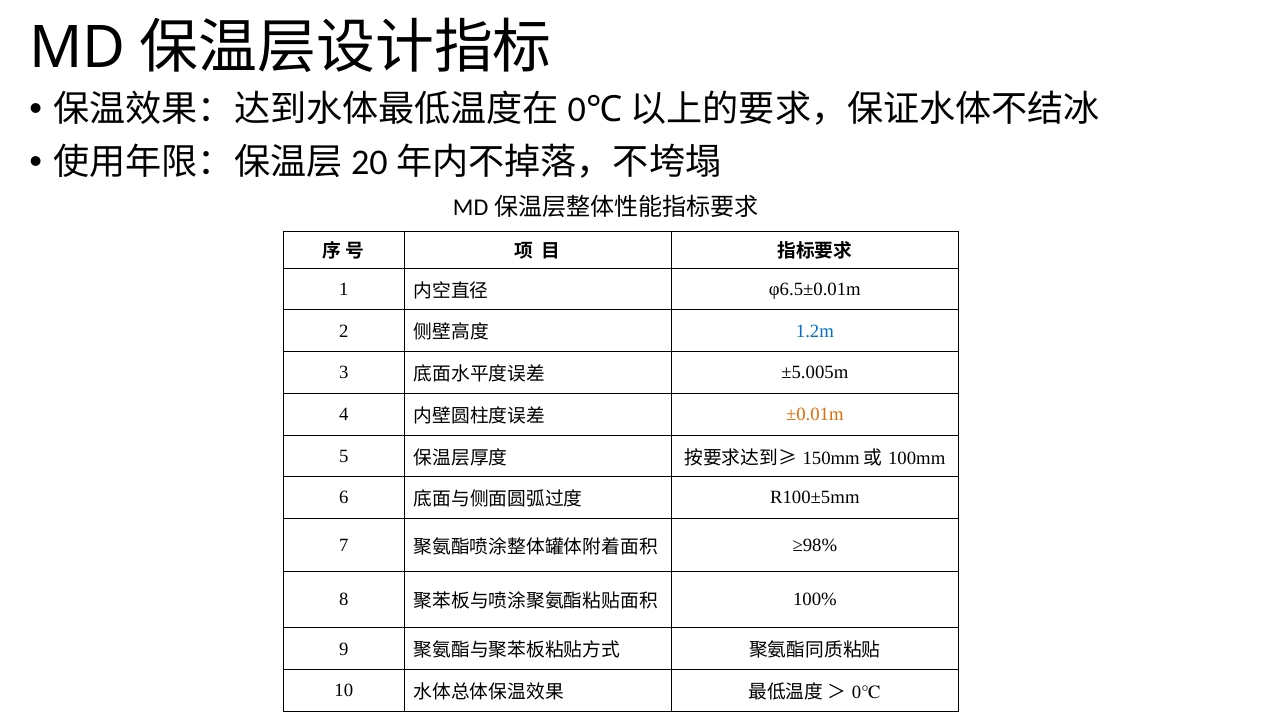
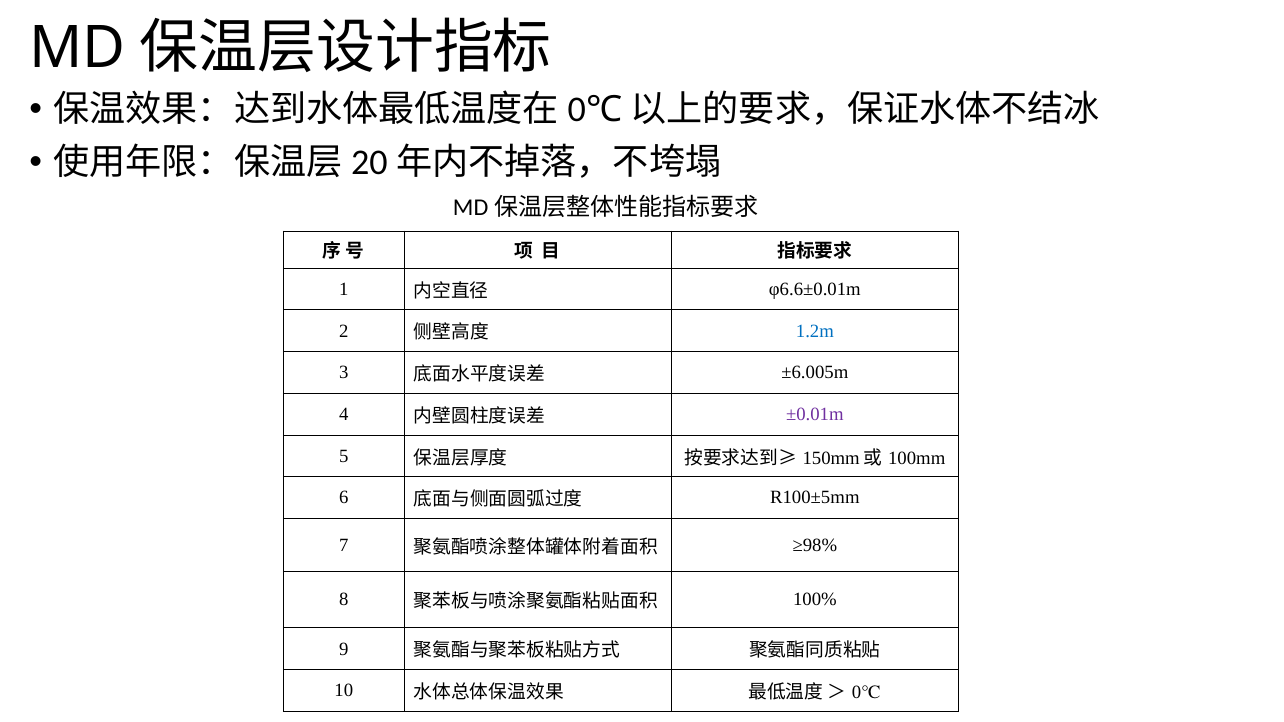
φ6.5±0.01m: φ6.5±0.01m -> φ6.6±0.01m
±5.005m: ±5.005m -> ±6.005m
±0.01m colour: orange -> purple
